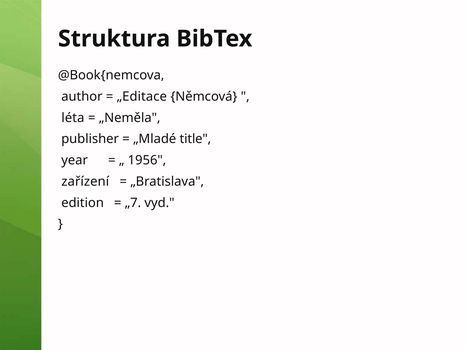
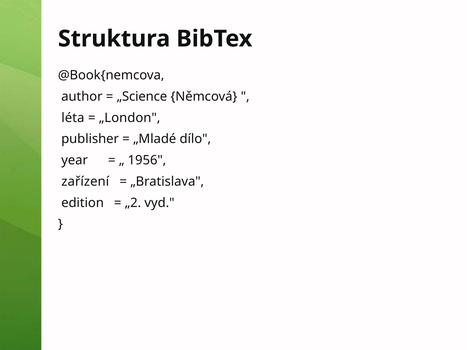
„Editace: „Editace -> „Science
„Neměla: „Neměla -> „London
title: title -> dílo
„7: „7 -> „2
